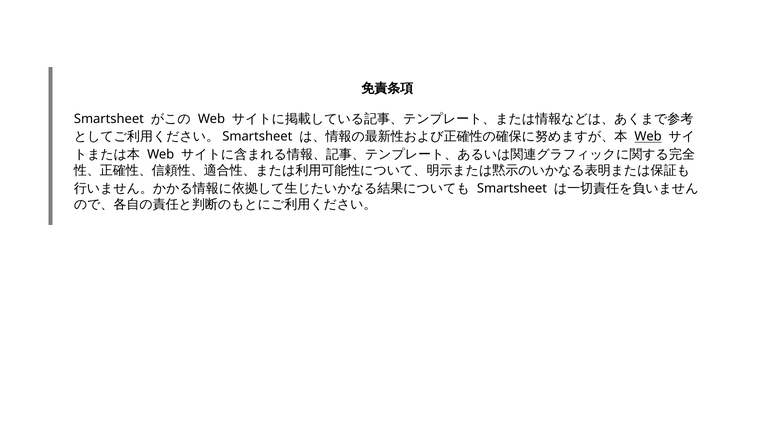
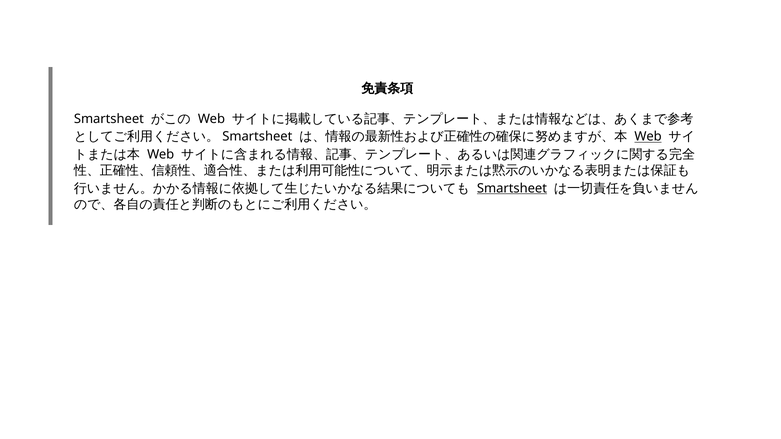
Smartsheet at (512, 188) underline: none -> present
